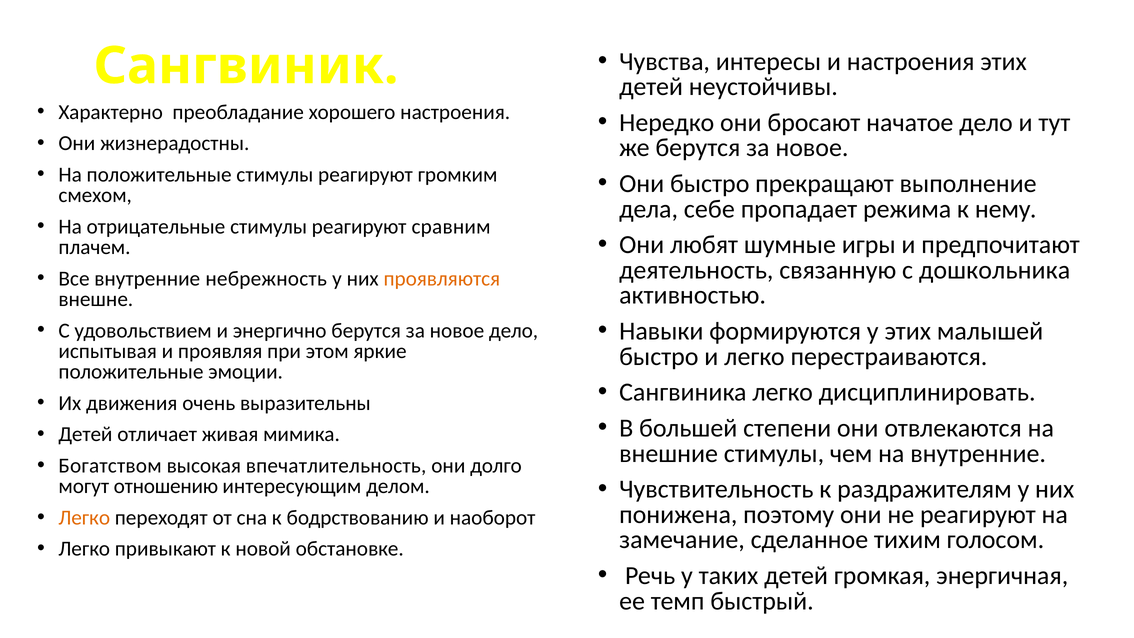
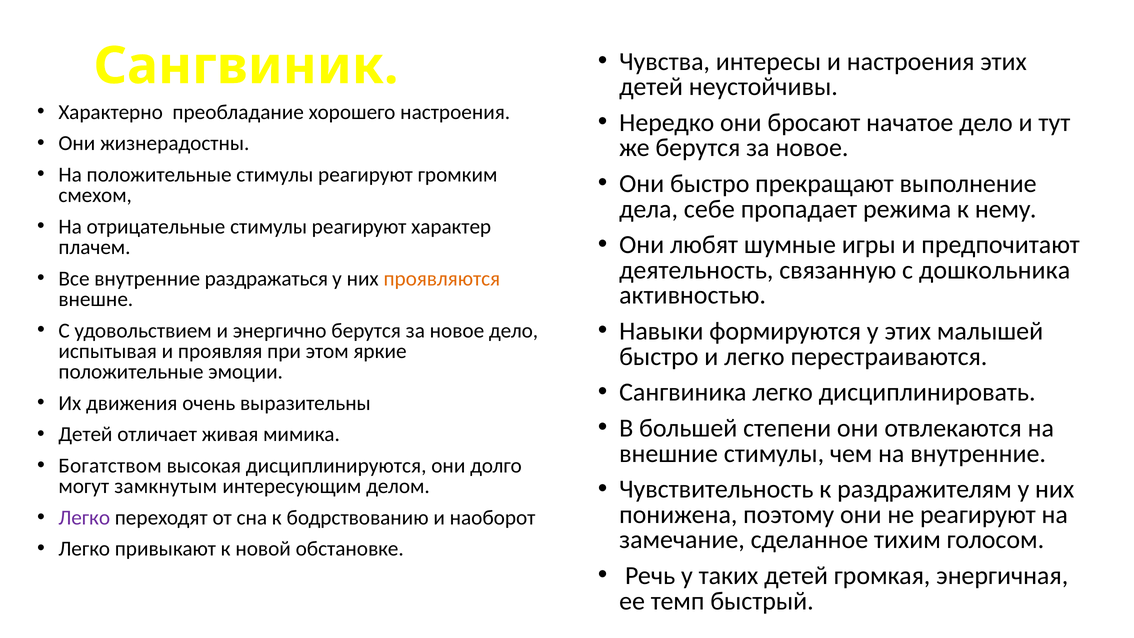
сравним: сравним -> характер
небрежность: небрежность -> раздражаться
впечатлительность: впечатлительность -> дисциплинируются
отношению: отношению -> замкнутым
Легко at (84, 518) colour: orange -> purple
